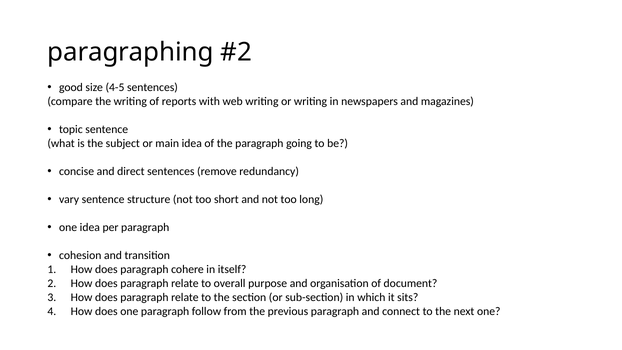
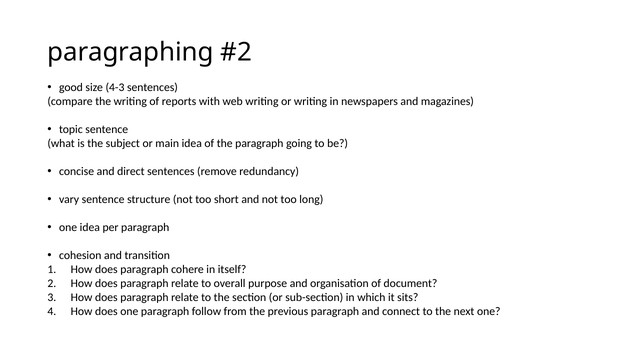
4-5: 4-5 -> 4-3
